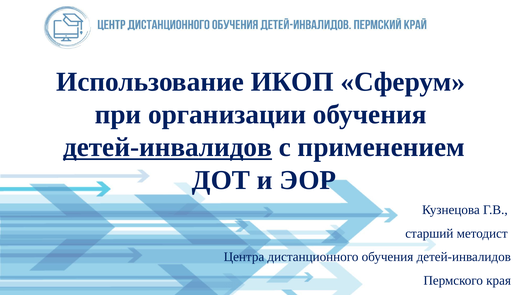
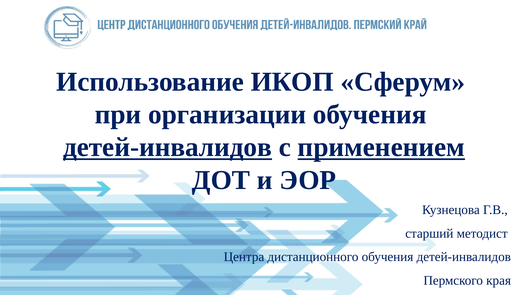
применением underline: none -> present
